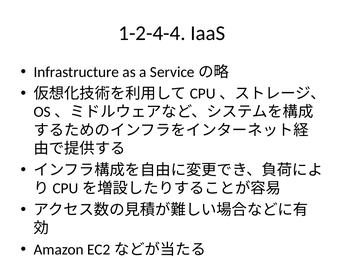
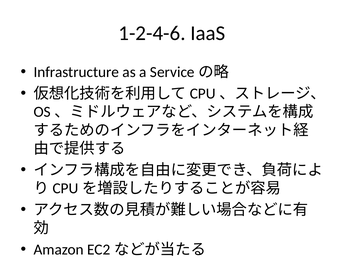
1-2-4-4: 1-2-4-4 -> 1-2-4-6
